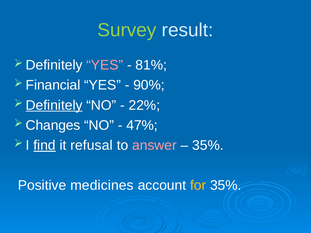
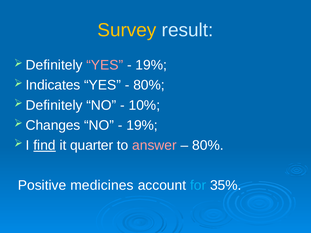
Survey colour: light green -> yellow
81% at (151, 65): 81% -> 19%
Financial: Financial -> Indicates
90% at (149, 85): 90% -> 80%
Definitely at (54, 105) underline: present -> none
22%: 22% -> 10%
47% at (142, 125): 47% -> 19%
refusal: refusal -> quarter
35% at (208, 145): 35% -> 80%
for colour: yellow -> light blue
